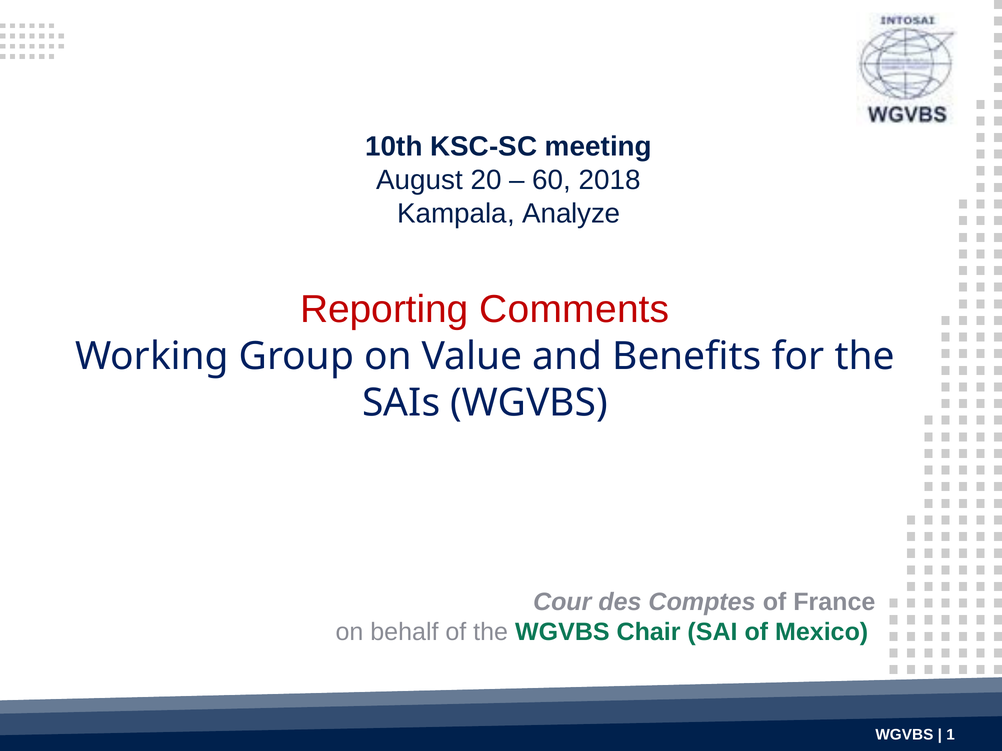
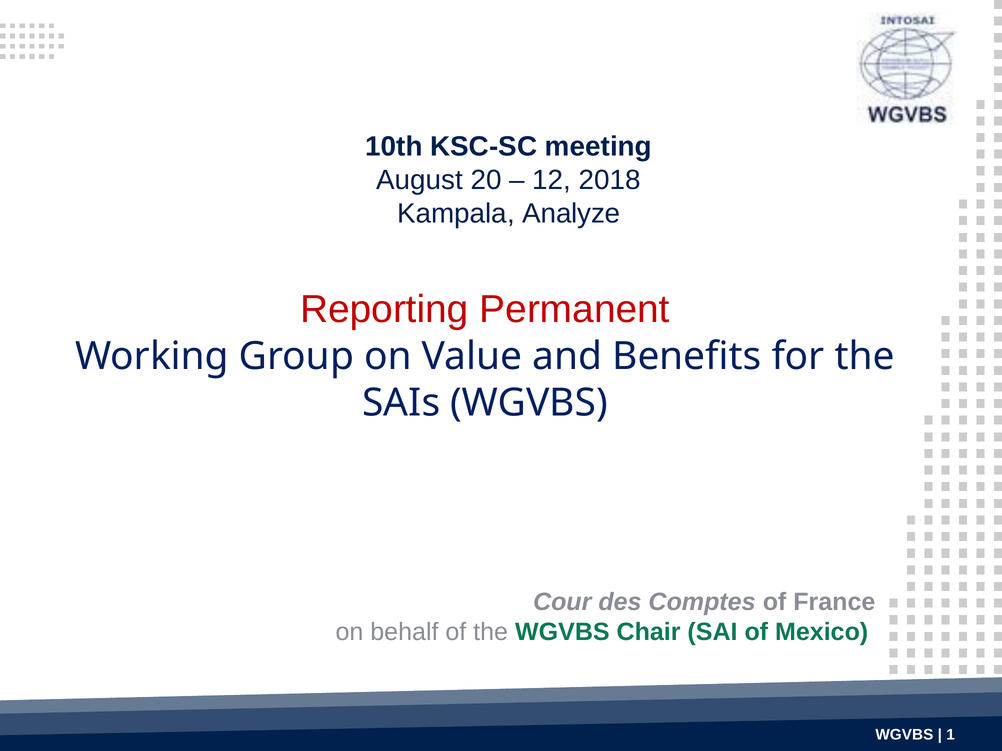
60: 60 -> 12
Comments: Comments -> Permanent
